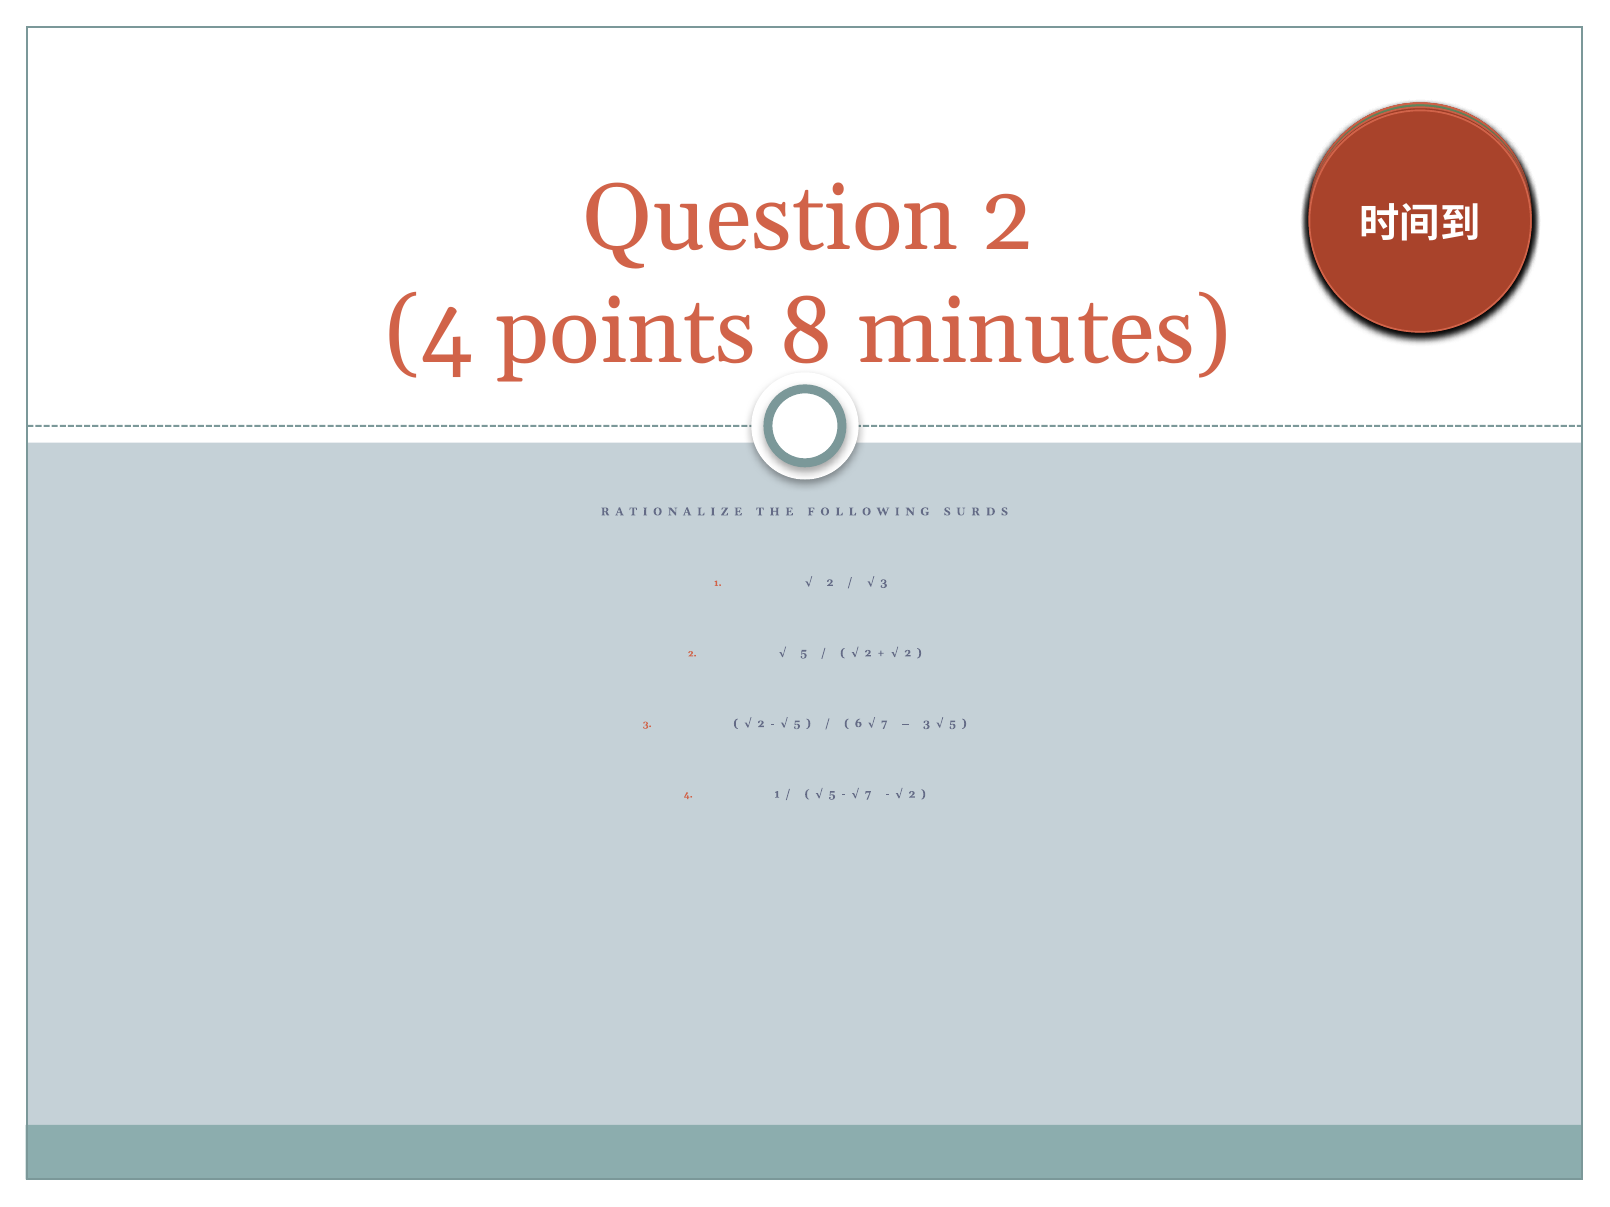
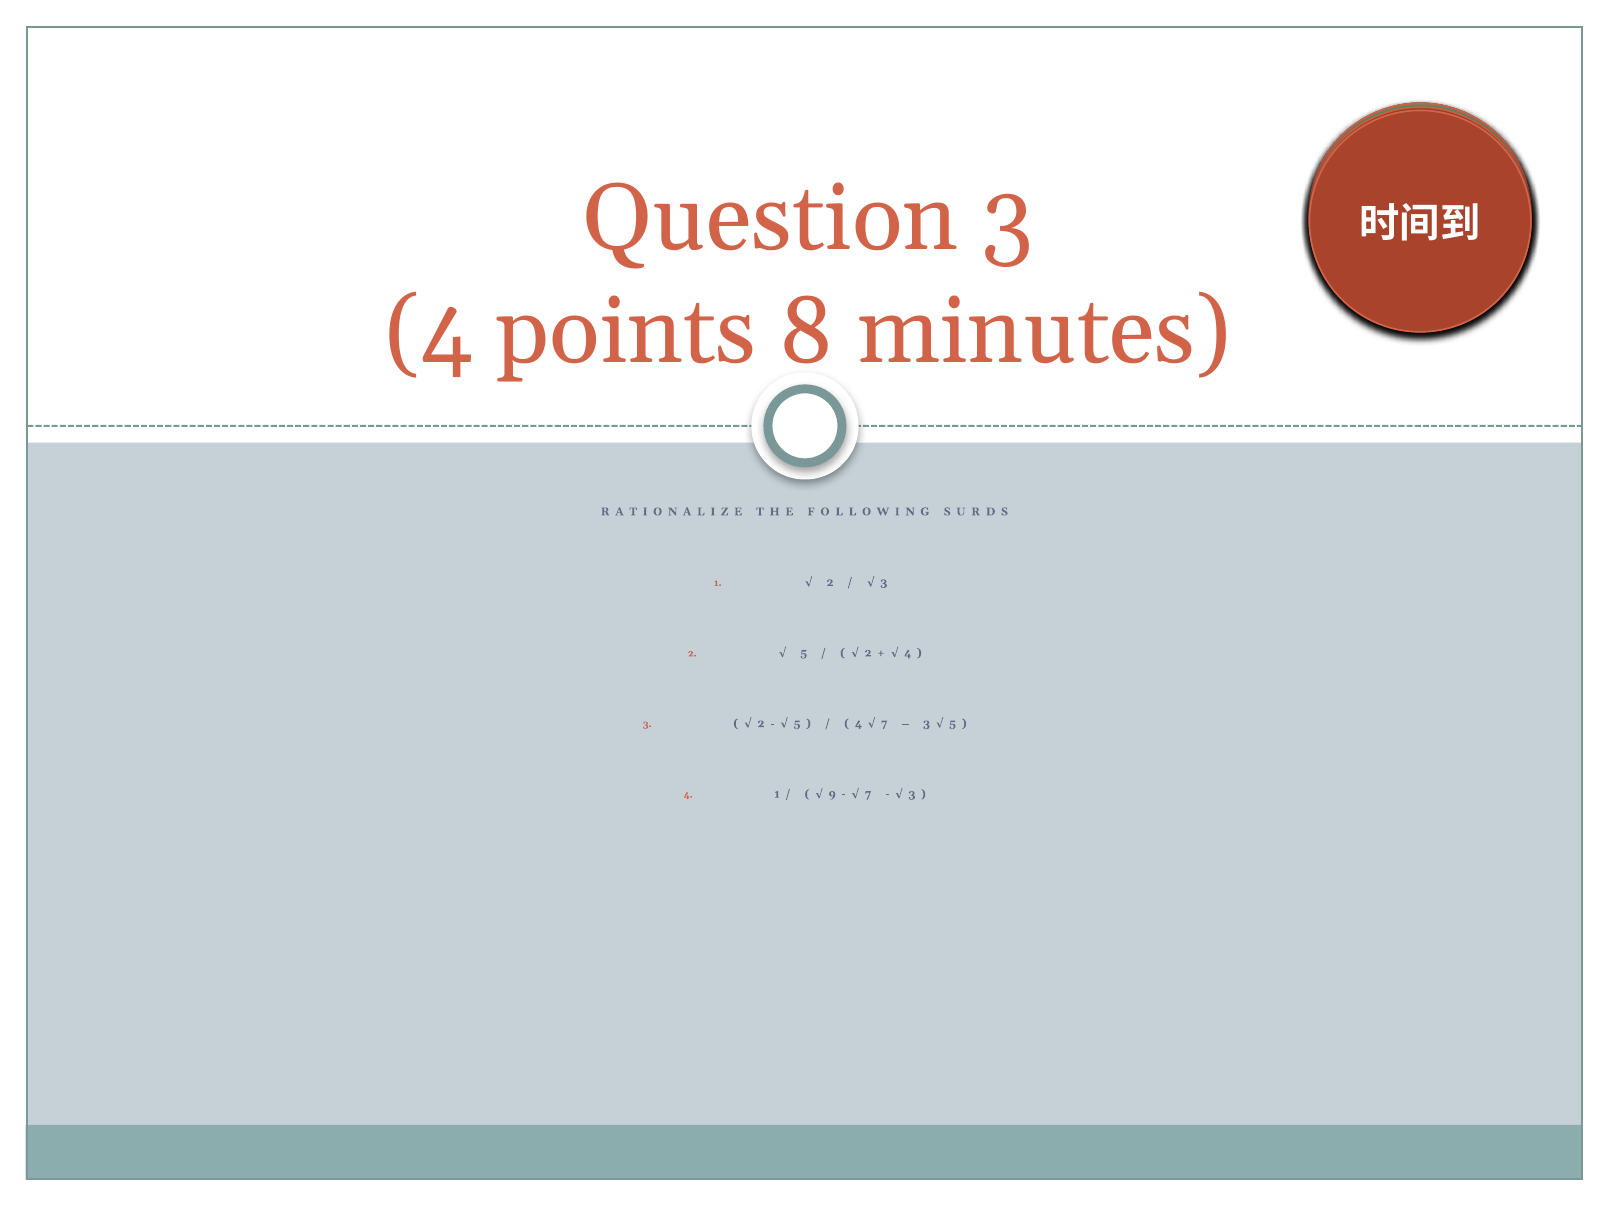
Question 2: 2 -> 3
2 at (908, 653): 2 -> 4
6 at (858, 724): 6 -> 4
5 at (832, 794): 5 -> 9
2 at (912, 794): 2 -> 3
